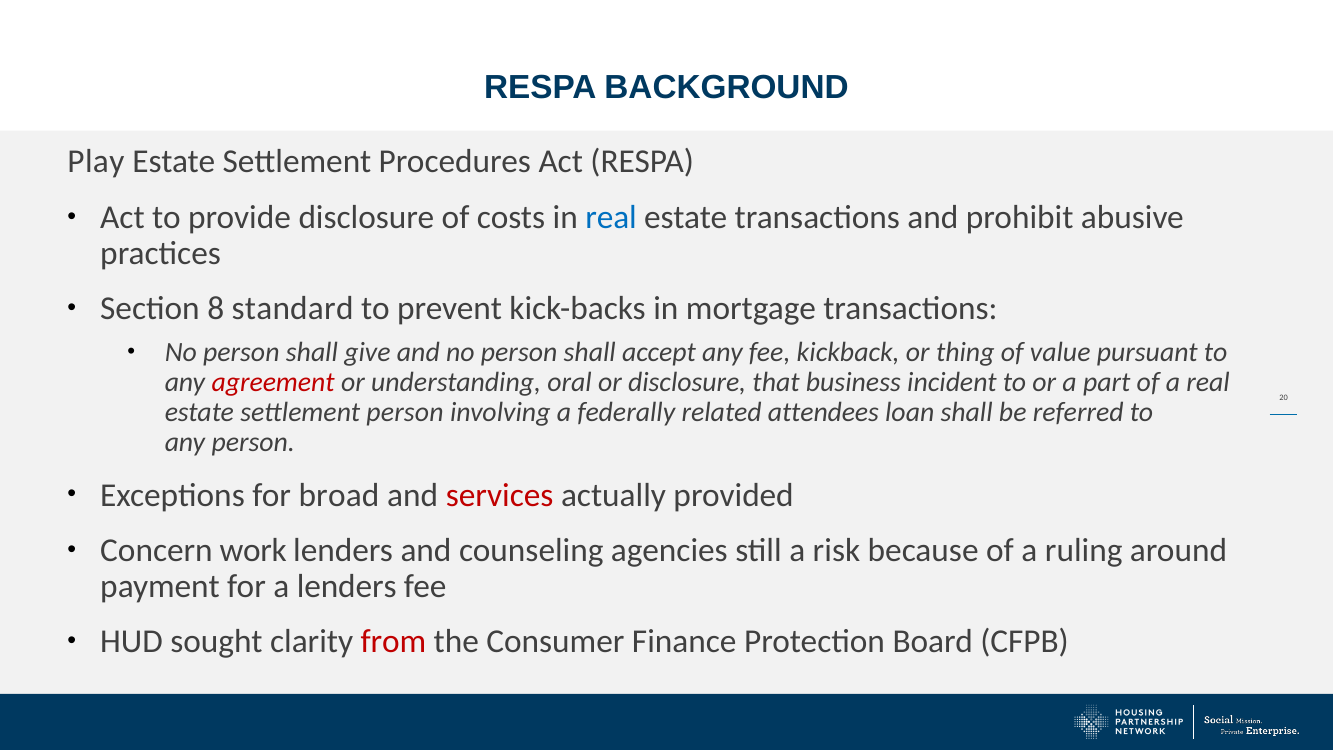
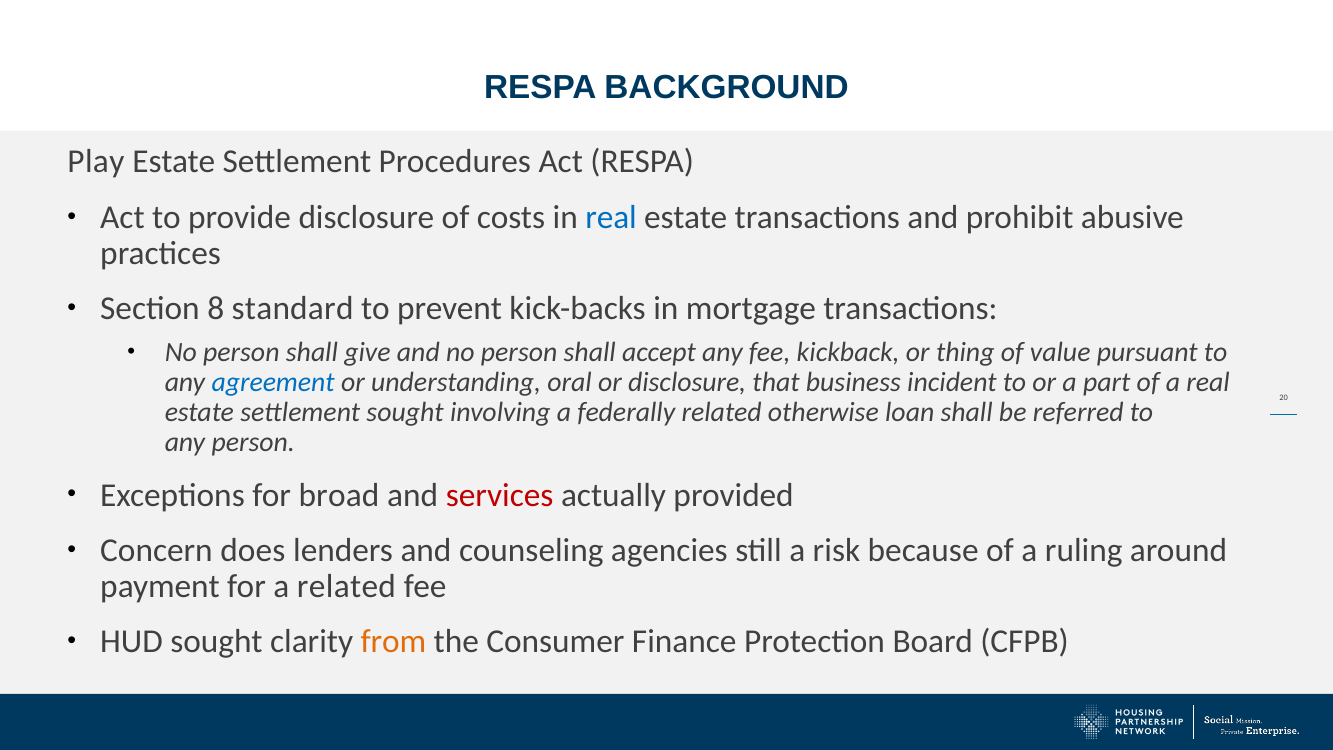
agreement colour: red -> blue
settlement person: person -> sought
attendees: attendees -> otherwise
work: work -> does
a lenders: lenders -> related
from colour: red -> orange
